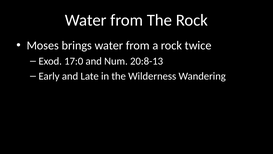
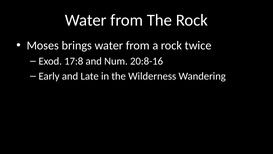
17:0: 17:0 -> 17:8
20:8-13: 20:8-13 -> 20:8-16
